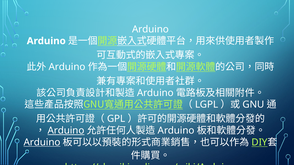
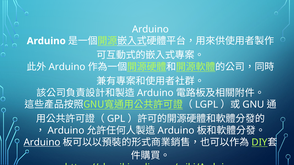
Arduino at (66, 131) underline: present -> none
